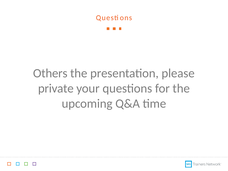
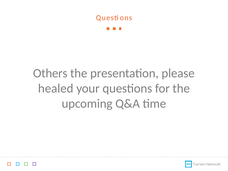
private: private -> healed
